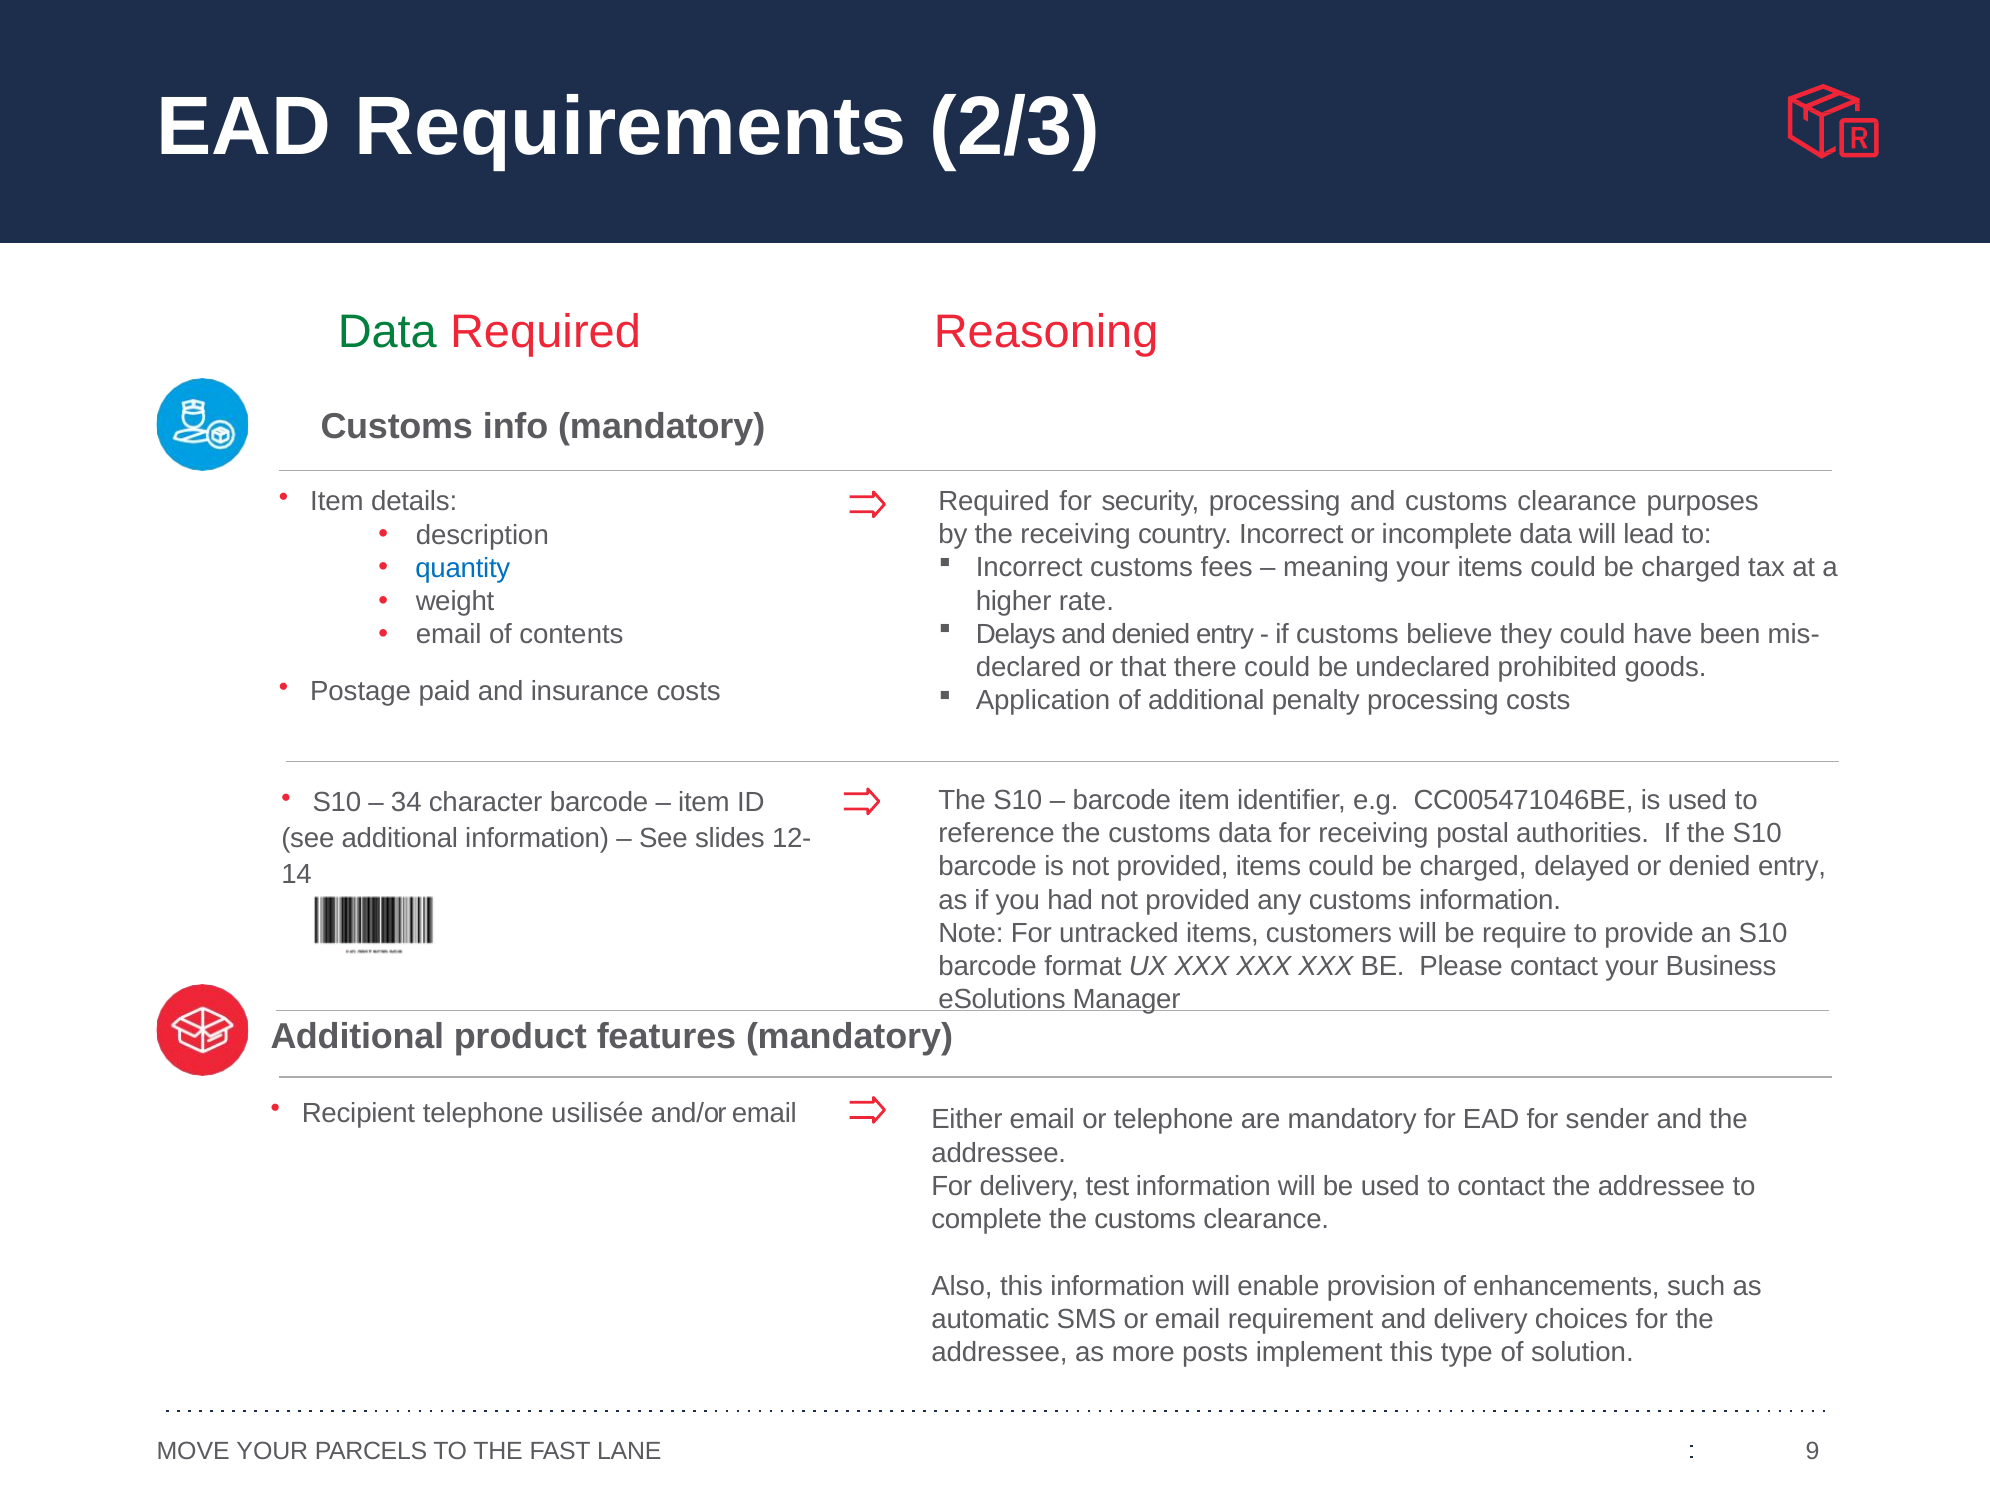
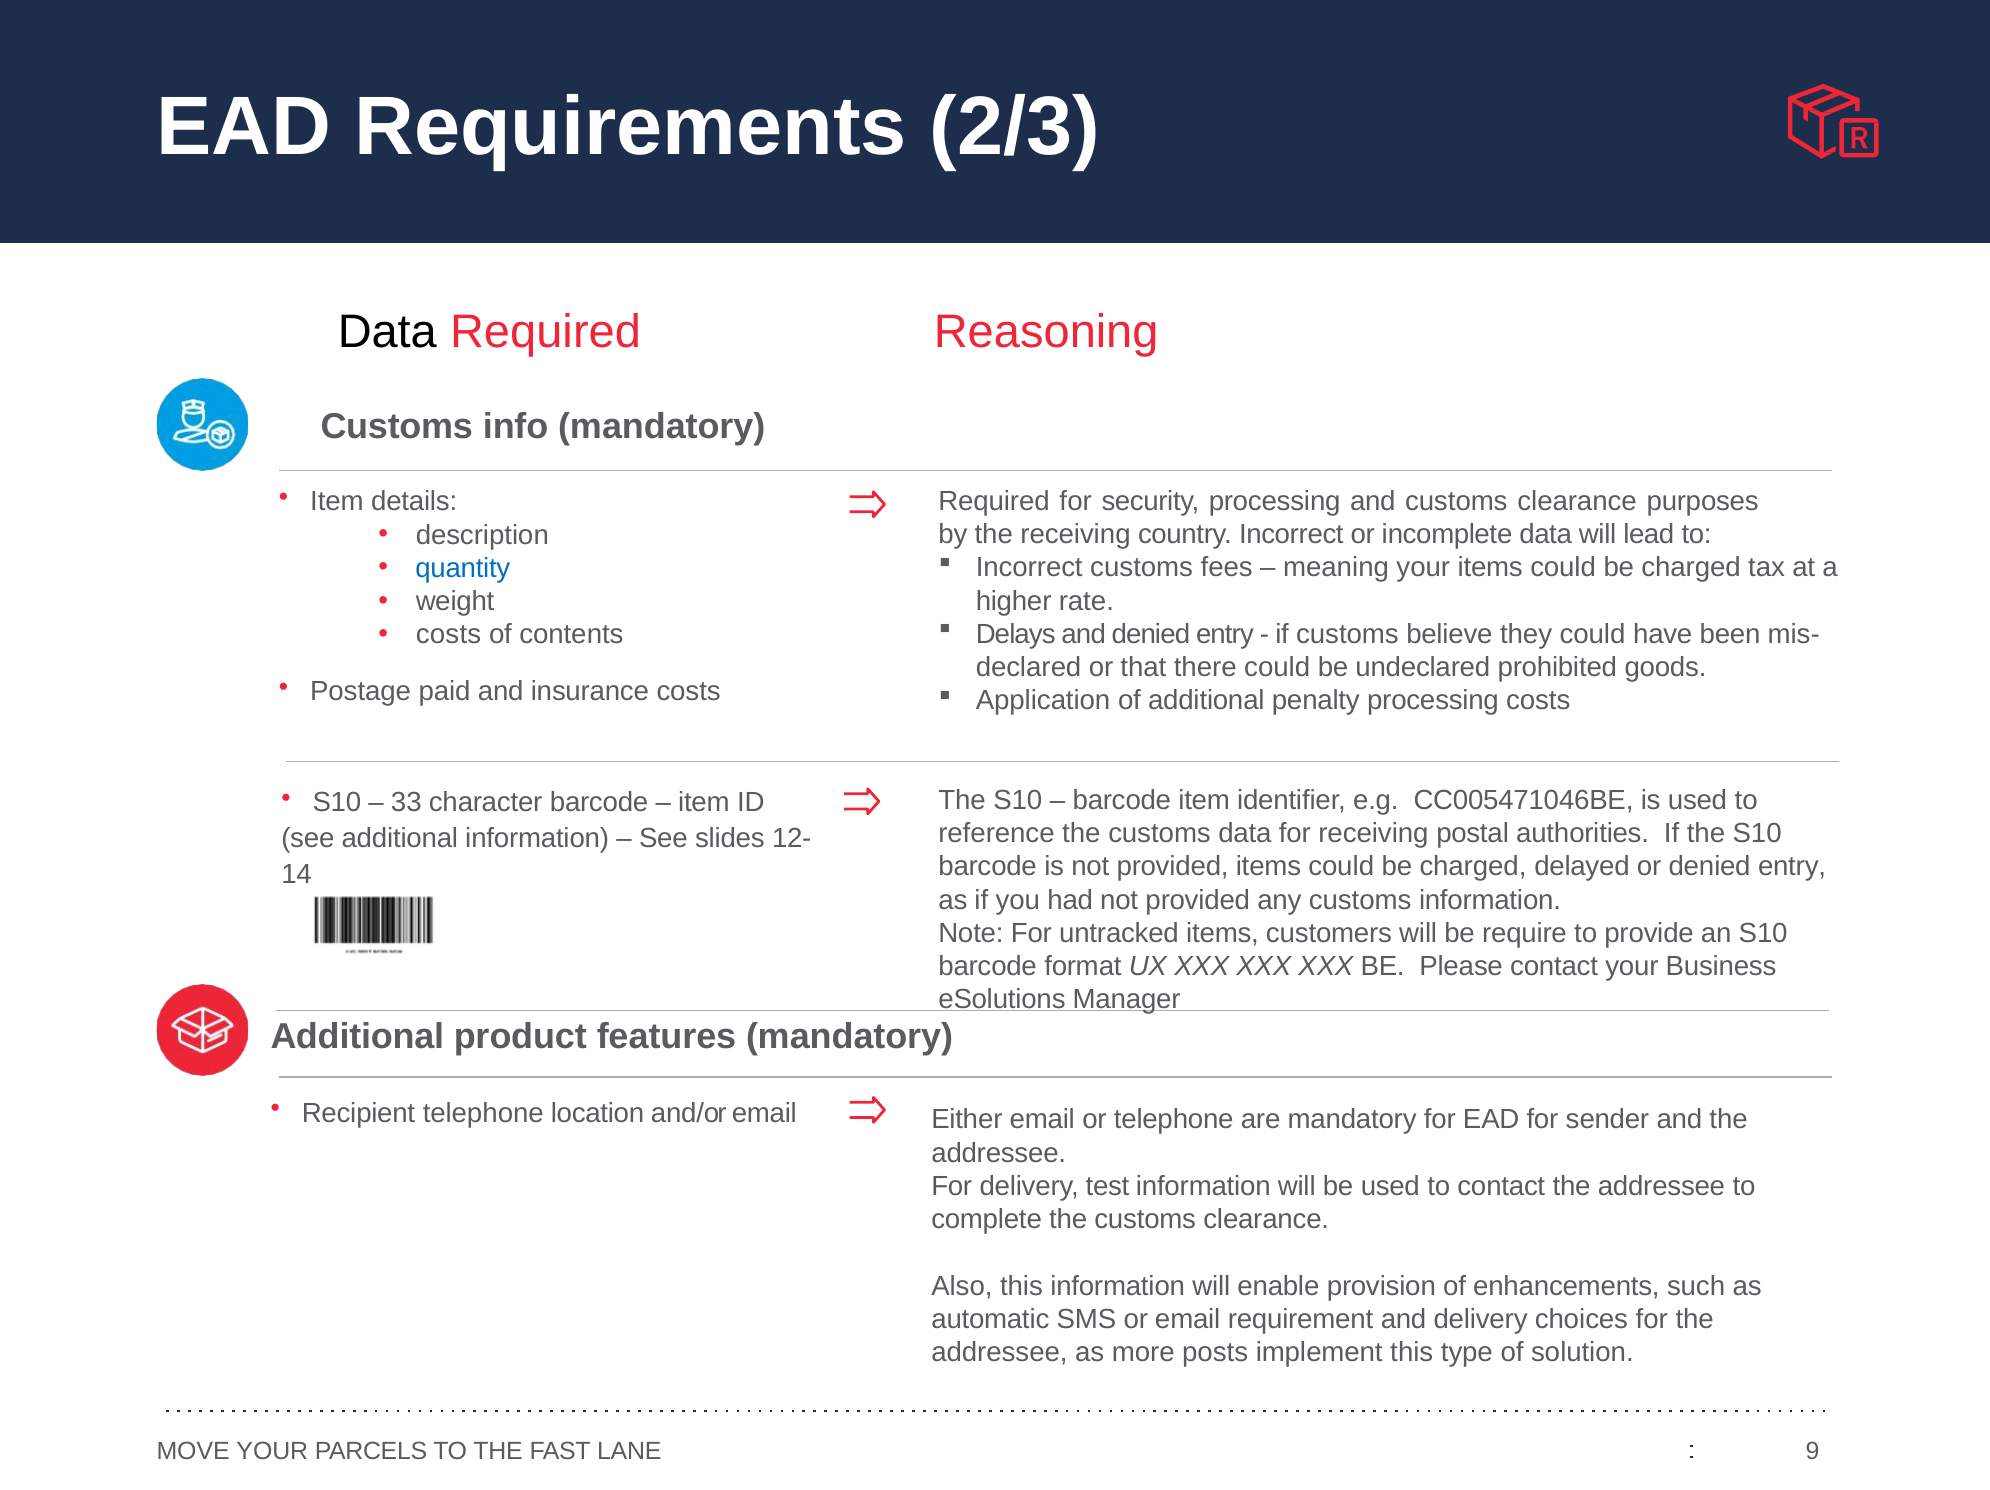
Data at (387, 332) colour: green -> black
email at (449, 635): email -> costs
34: 34 -> 33
usilisée: usilisée -> location
